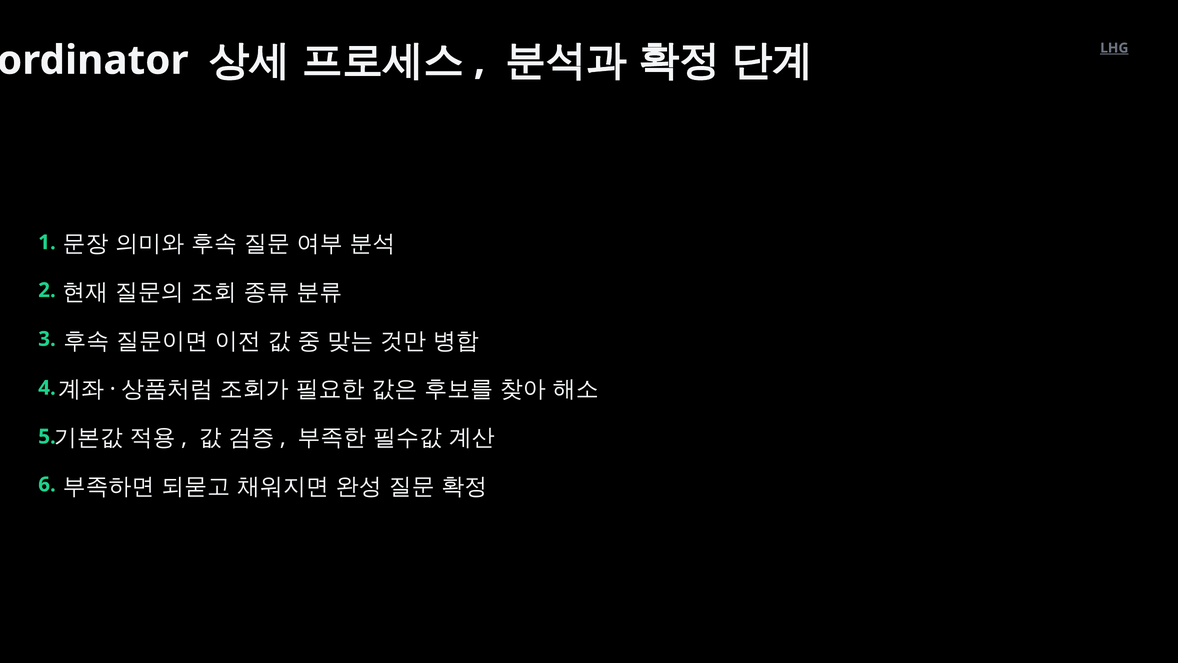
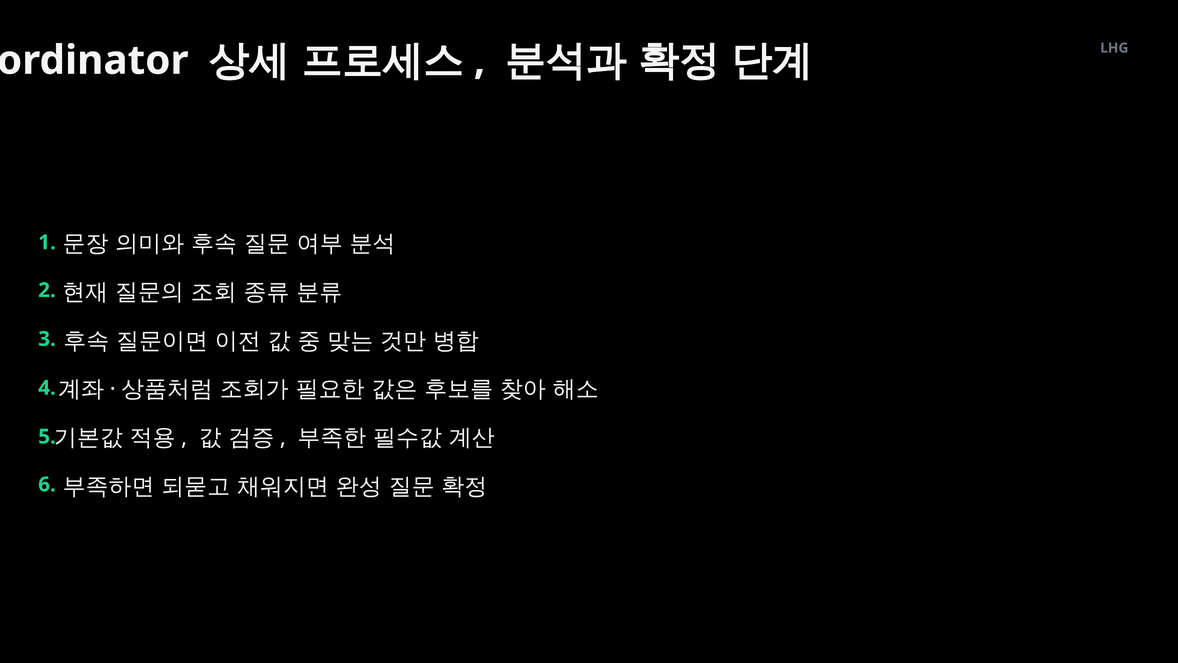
LHG underline: present -> none
